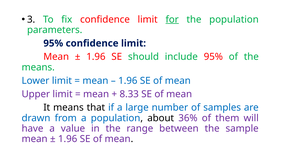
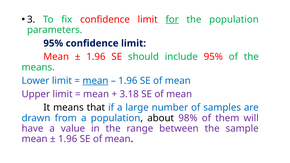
mean at (95, 81) underline: none -> present
8.33: 8.33 -> 3.18
36%: 36% -> 98%
